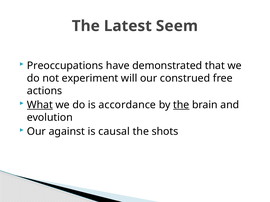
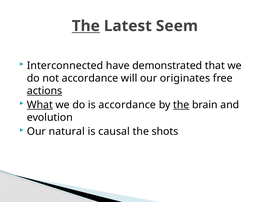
The at (86, 26) underline: none -> present
Preoccupations: Preoccupations -> Interconnected
not experiment: experiment -> accordance
construed: construed -> originates
actions underline: none -> present
against: against -> natural
